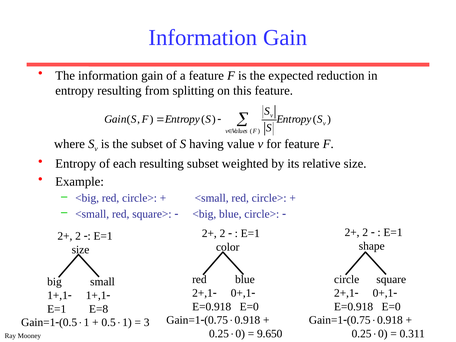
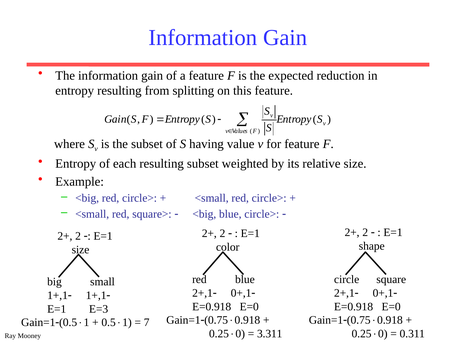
E=8: E=8 -> E=3
3: 3 -> 7
9.650: 9.650 -> 3.311
